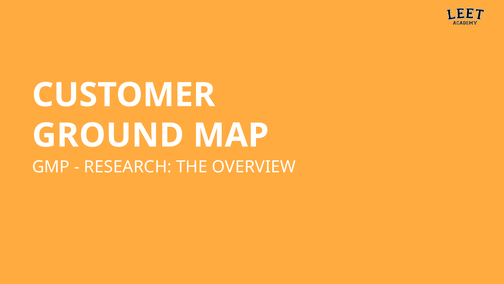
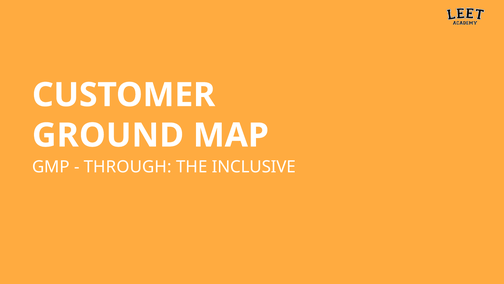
RESEARCH: RESEARCH -> THROUGH
OVERVIEW: OVERVIEW -> INCLUSIVE
